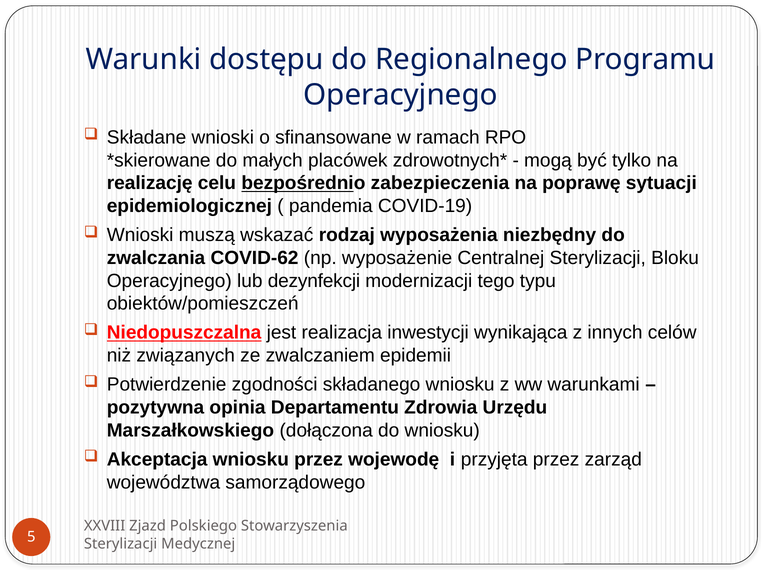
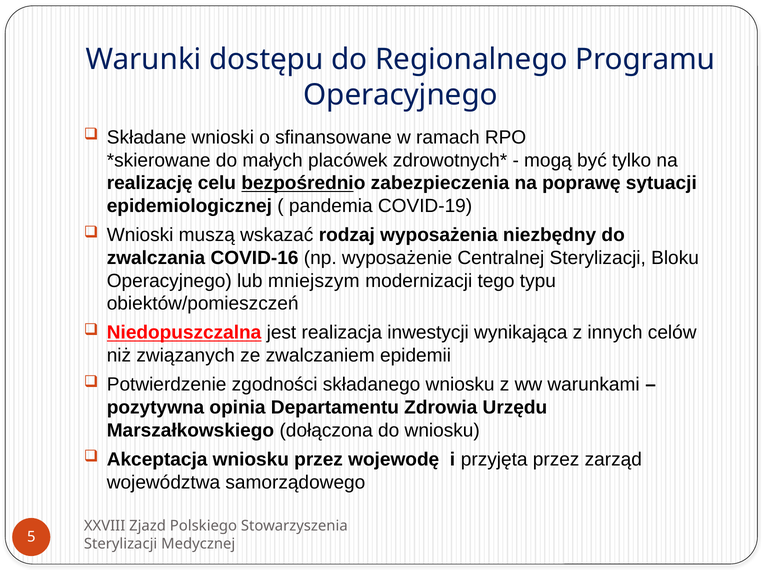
COVID-62: COVID-62 -> COVID-16
dezynfekcji: dezynfekcji -> mniejszym
